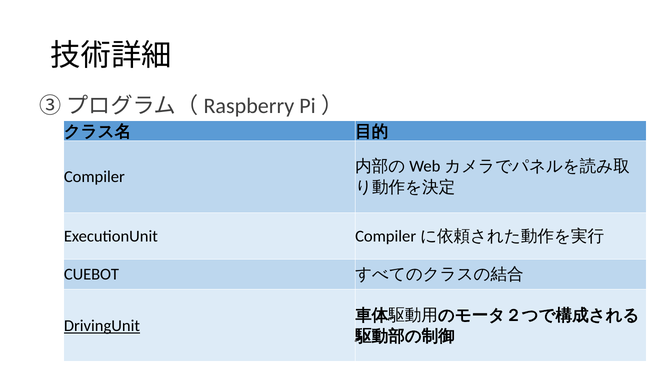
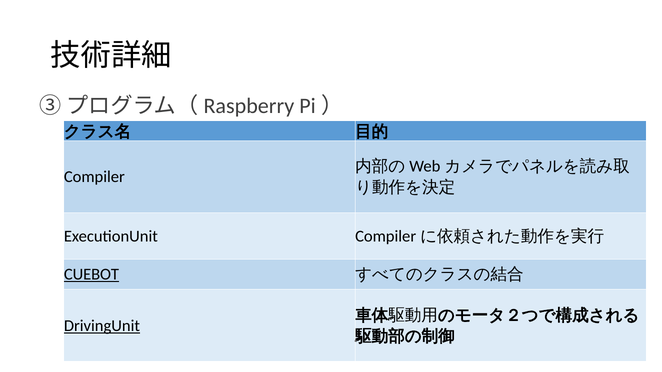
CUEBOT underline: none -> present
